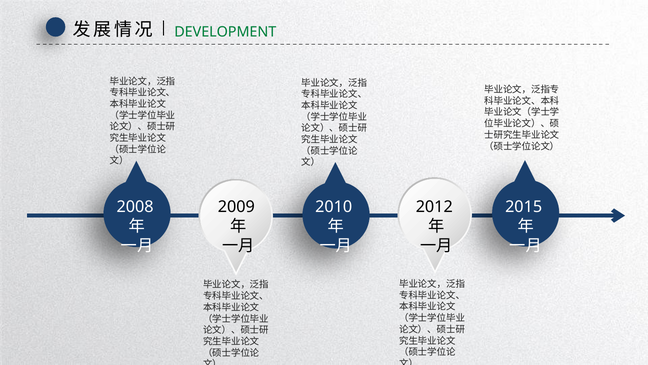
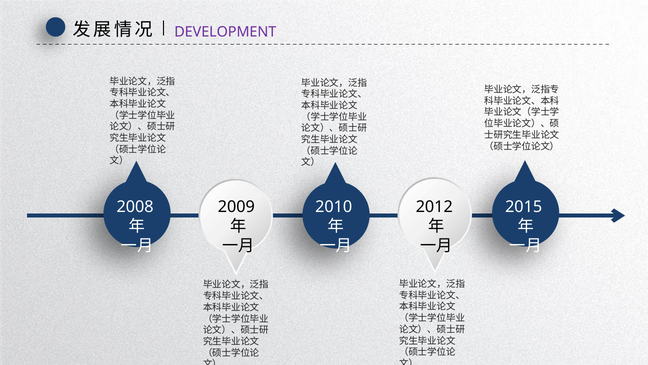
DEVELOPMENT colour: green -> purple
